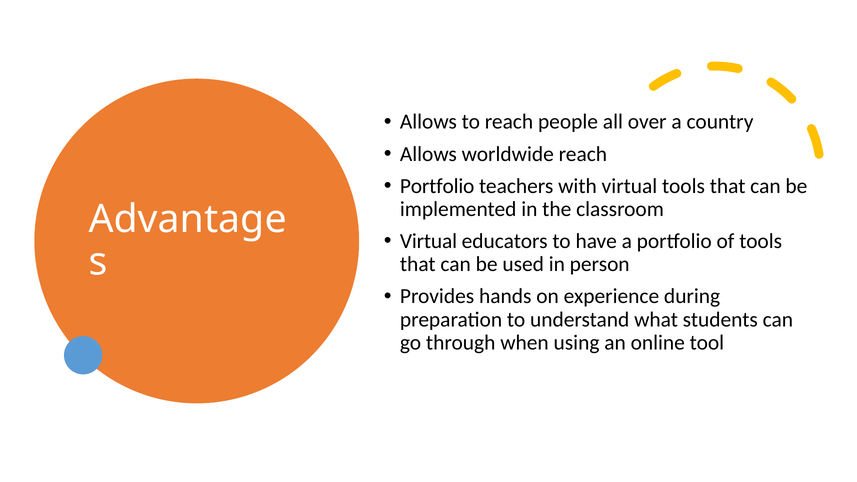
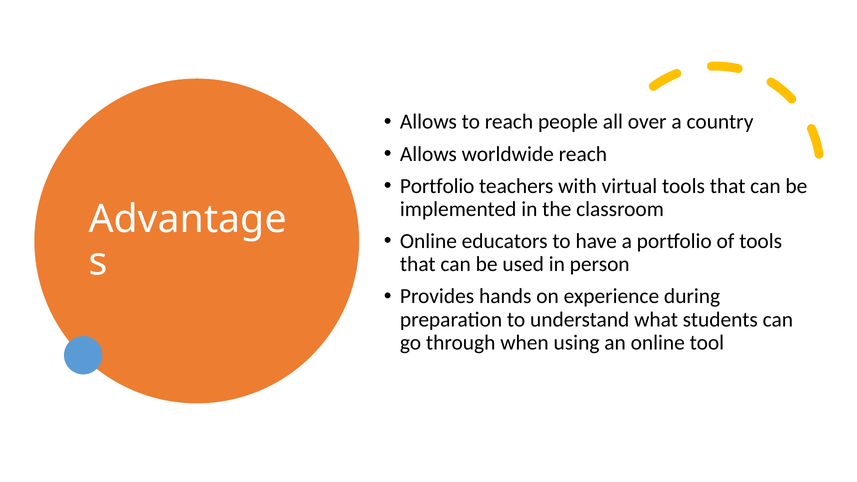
Virtual at (429, 241): Virtual -> Online
